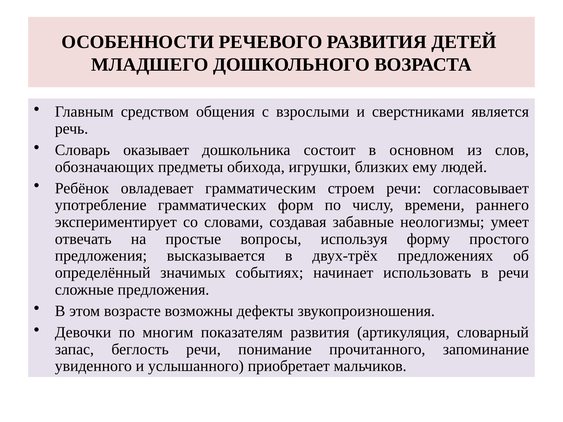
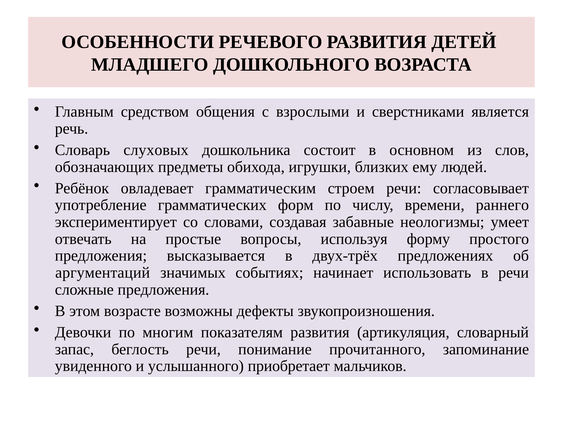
оказывает: оказывает -> слуховых
определённый: определённый -> аргументаций
